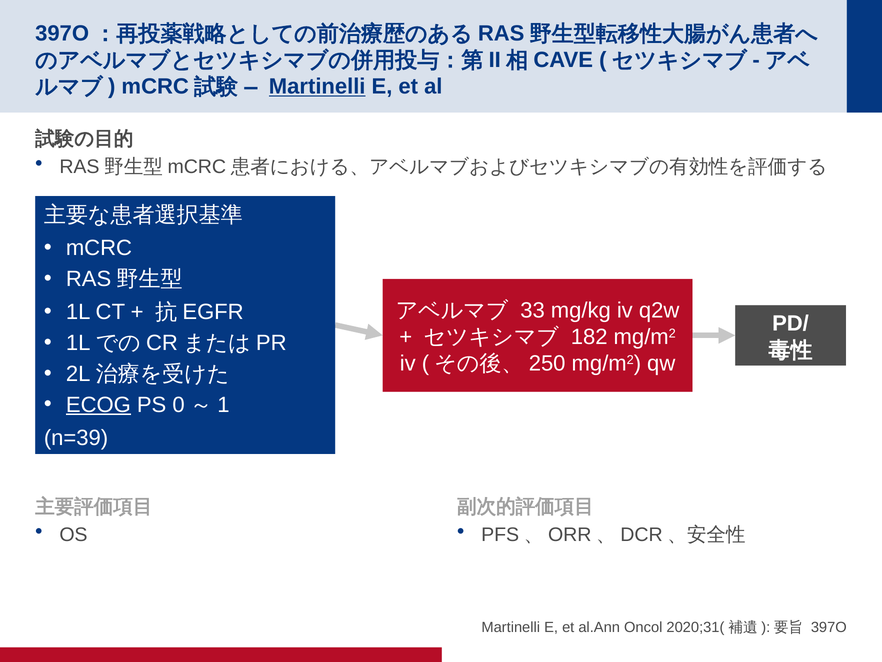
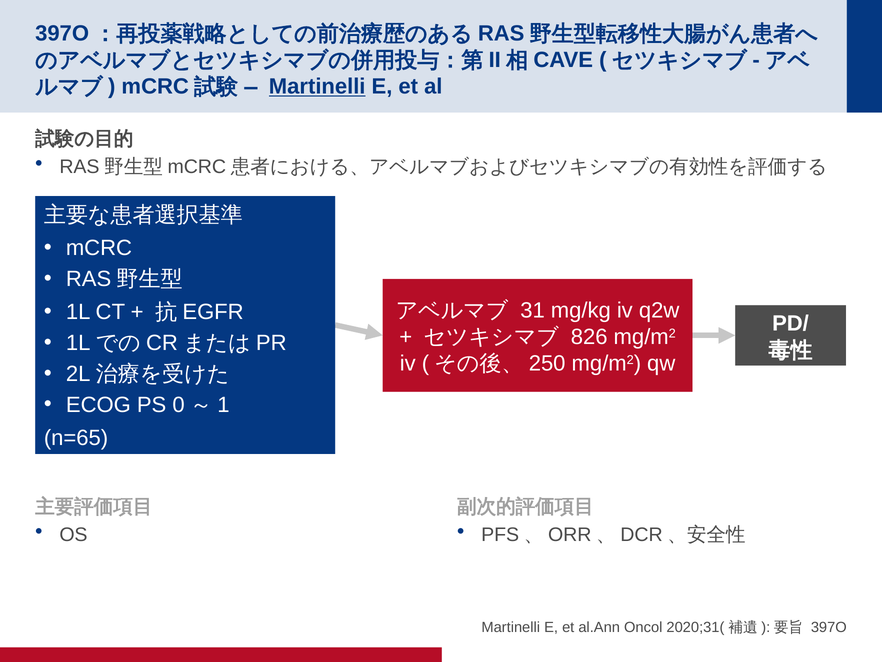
33: 33 -> 31
182: 182 -> 826
ECOG underline: present -> none
n=39: n=39 -> n=65
